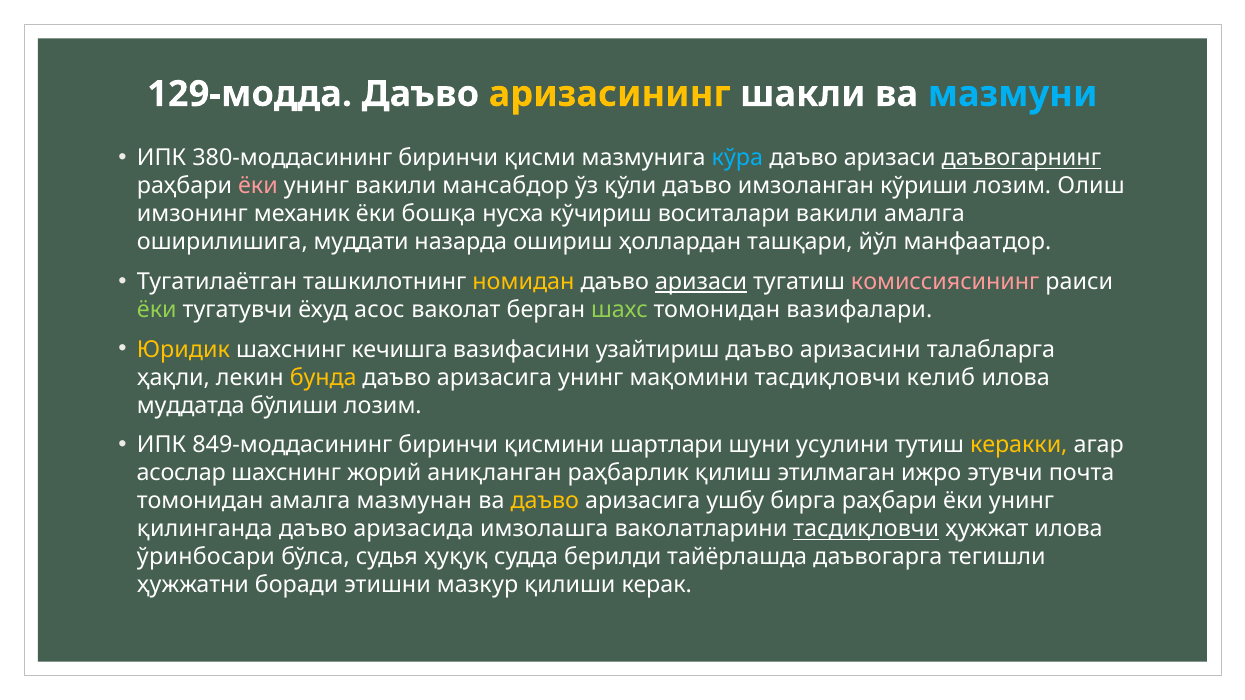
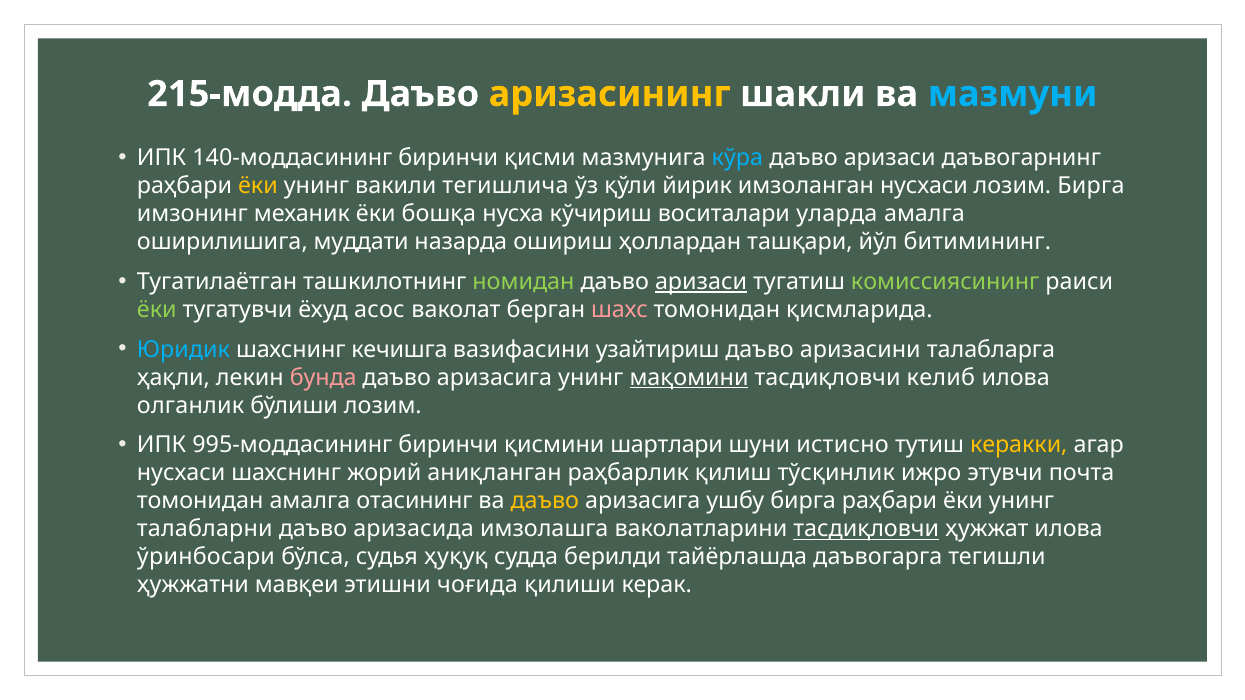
129-модда: 129-модда -> 215-модда
380-моддасининг: 380-моддасининг -> 140-моддасининг
даъвогарнинг underline: present -> none
ёки at (258, 186) colour: pink -> yellow
мансабдор: мансабдор -> тегишлича
қўли даъво: даъво -> йирик
имзоланган кўриши: кўриши -> нусхаси
лозим Олиш: Олиш -> Бирга
воситалари вакили: вакили -> уларда
манфаатдор: манфаатдор -> битимининг
номидан colour: yellow -> light green
комиссиясининг colour: pink -> light green
шахс colour: light green -> pink
вазифалари: вазифалари -> қисмларида
Юридик colour: yellow -> light blue
бунда colour: yellow -> pink
мақомини underline: none -> present
муддатда: муддатда -> олганлик
849-моддасининг: 849-моддасининг -> 995-моддасининг
усулини: усулини -> истисно
асослар at (181, 473): асослар -> нусхаси
этилмаган: этилмаган -> тўсқинлик
мазмунан: мазмунан -> отасининг
қилинганда: қилинганда -> талабларни
боради: боради -> мавқеи
мазкур: мазкур -> чоғида
